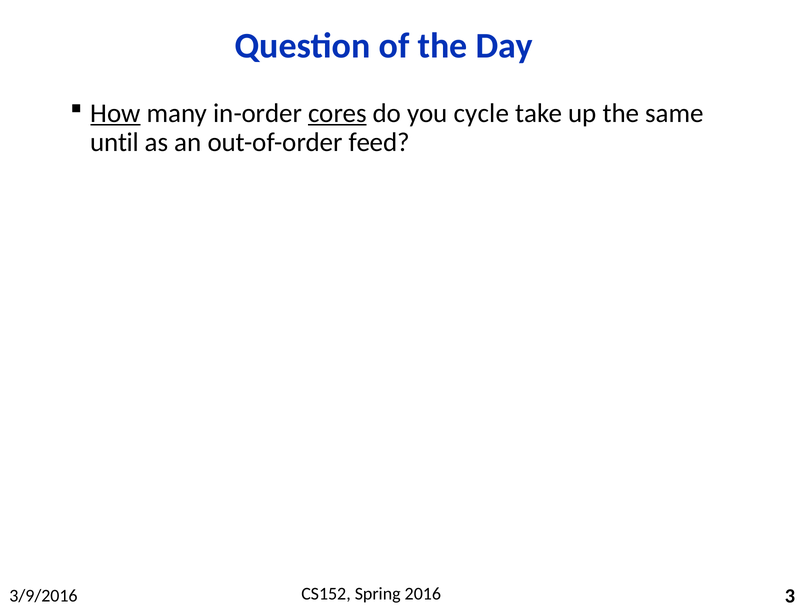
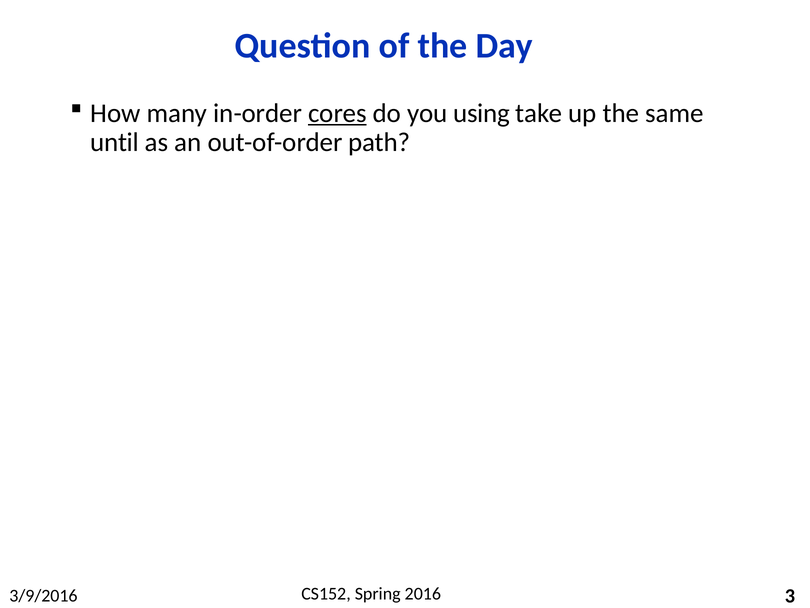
How underline: present -> none
cycle: cycle -> using
feed: feed -> path
